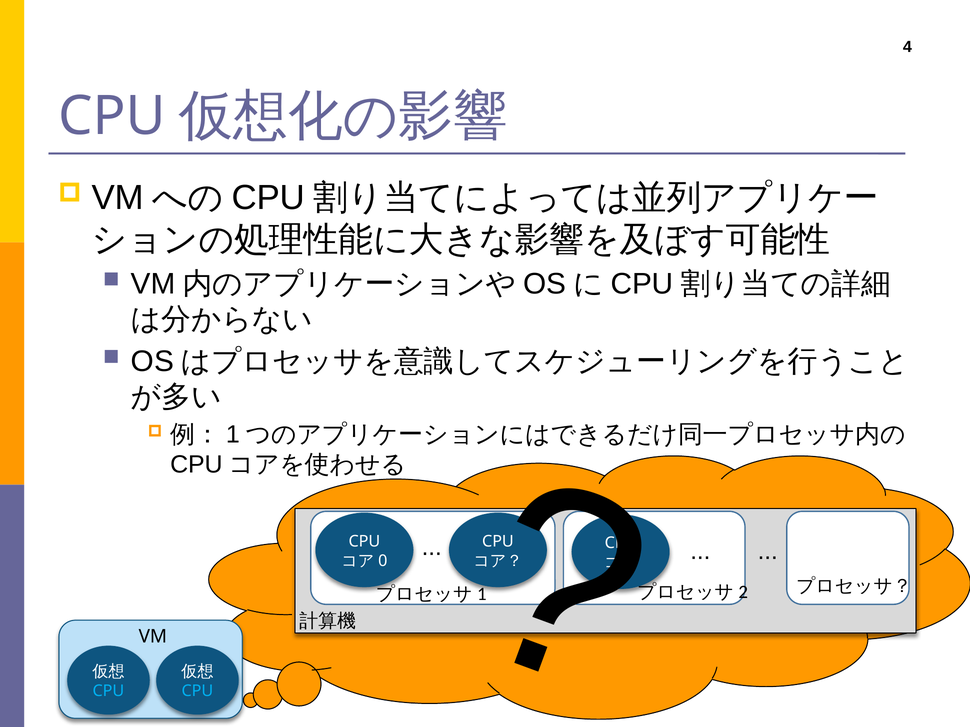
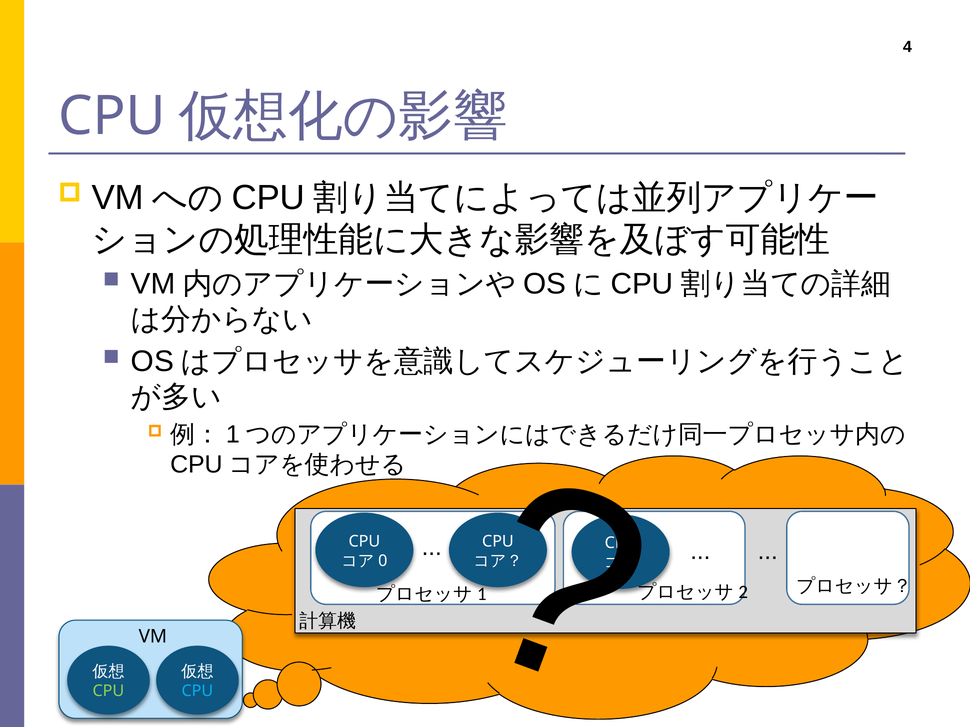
CPU at (108, 691) colour: light blue -> light green
